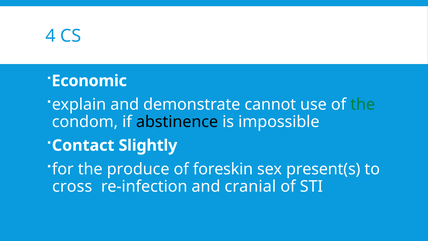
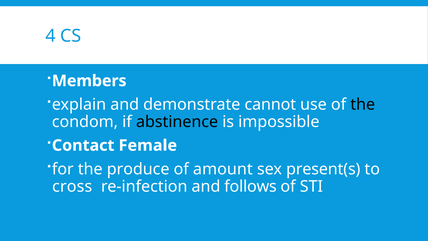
Economic: Economic -> Members
the at (363, 104) colour: green -> black
Slightly: Slightly -> Female
foreskin: foreskin -> amount
cranial: cranial -> follows
